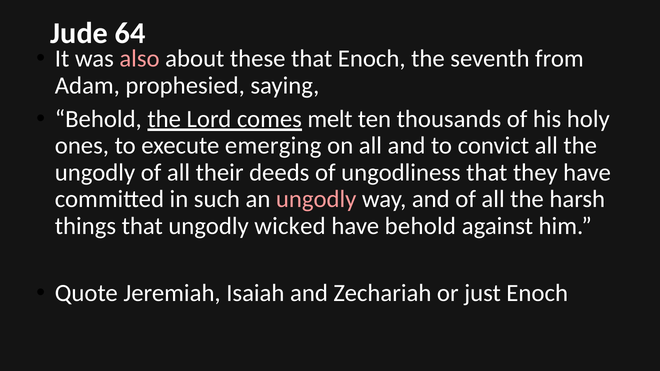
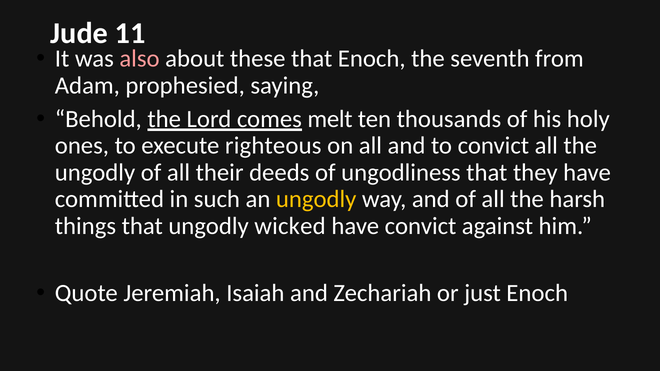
64: 64 -> 11
emerging: emerging -> righteous
ungodly at (316, 199) colour: pink -> yellow
have behold: behold -> convict
